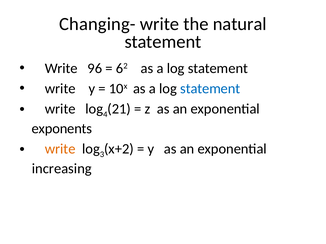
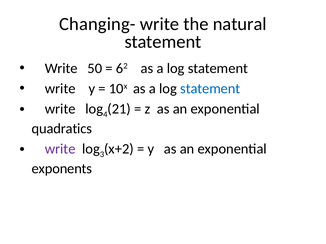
96: 96 -> 50
exponents: exponents -> quadratics
write at (60, 149) colour: orange -> purple
increasing: increasing -> exponents
